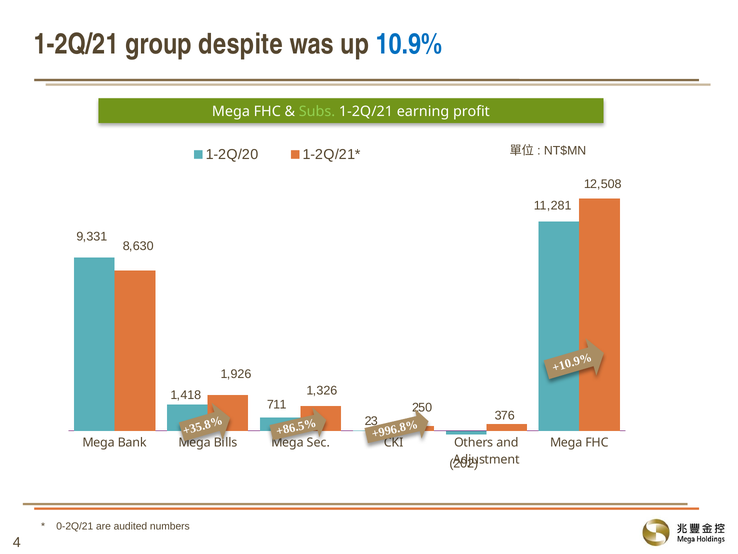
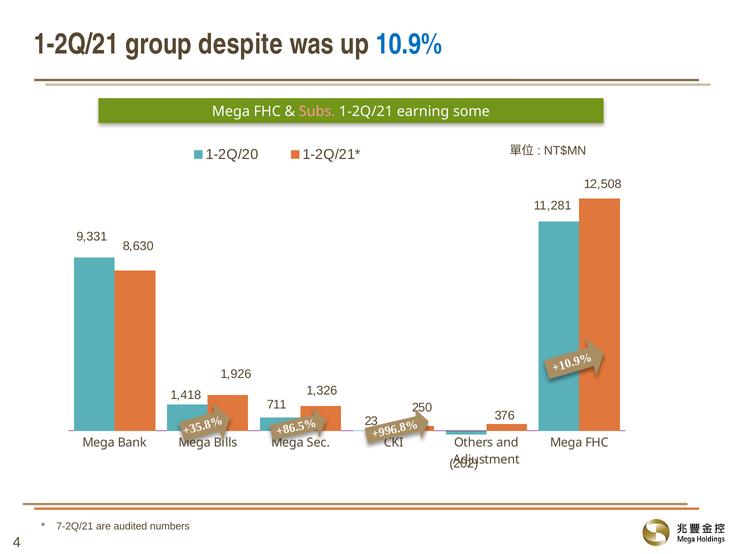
Subs colour: light green -> pink
profit: profit -> some
0-2Q/21: 0-2Q/21 -> 7-2Q/21
